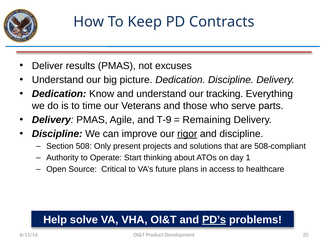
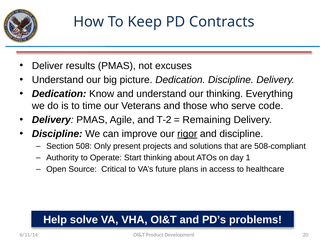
our tracking: tracking -> thinking
parts: parts -> code
T-9: T-9 -> T-2
PD’s underline: present -> none
